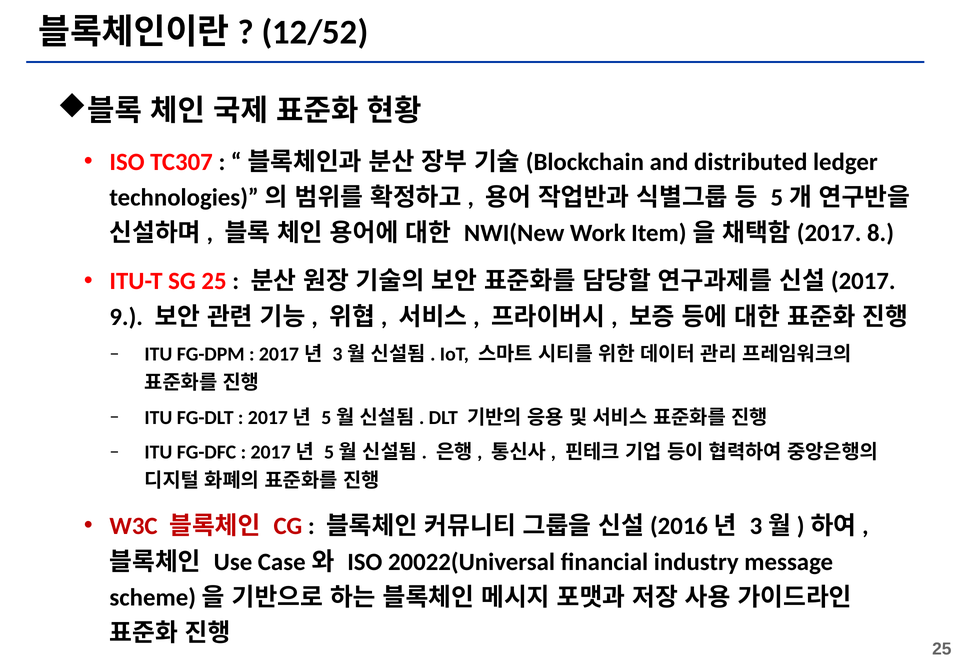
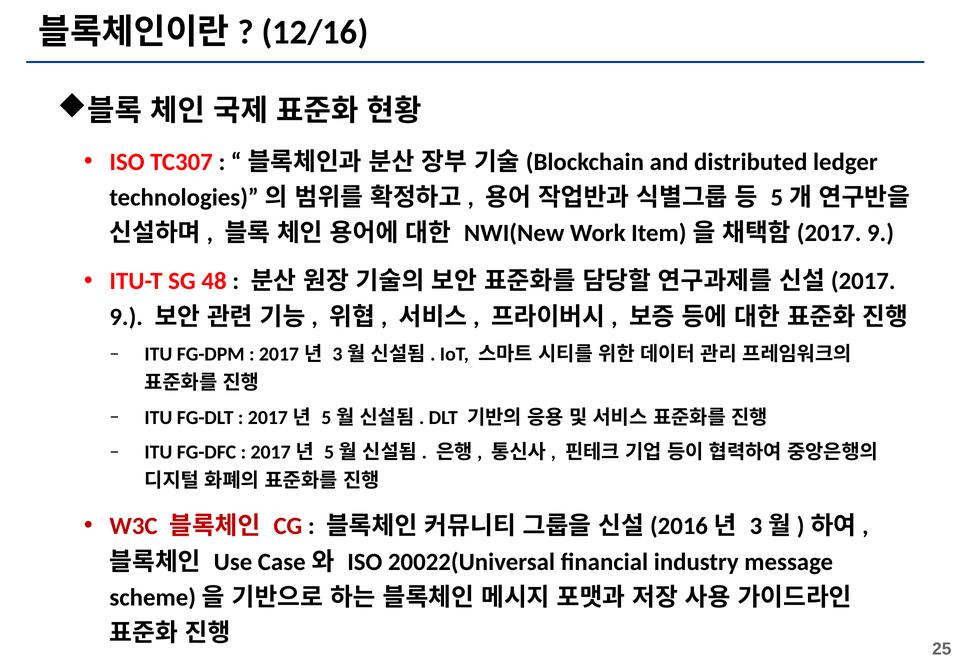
12/52: 12/52 -> 12/16
8 at (880, 233): 8 -> 9
SG 25: 25 -> 48
